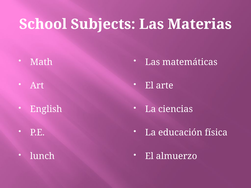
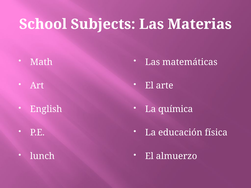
ciencias: ciencias -> química
